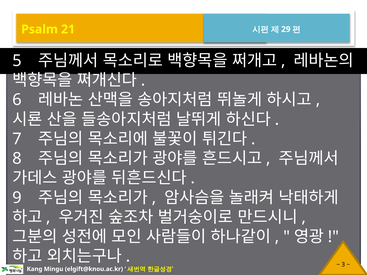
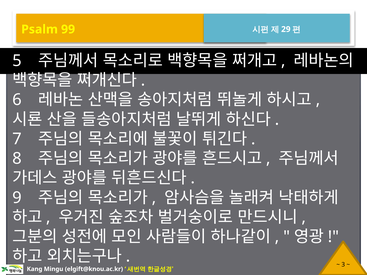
21: 21 -> 99
